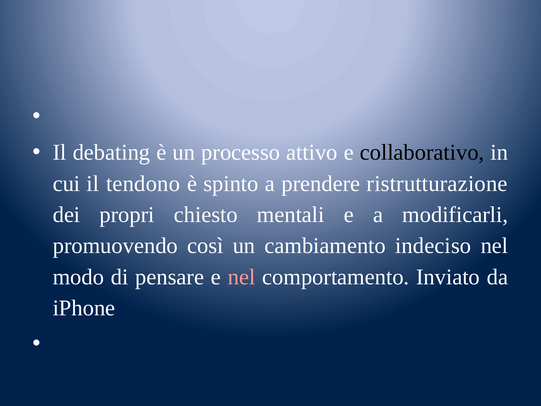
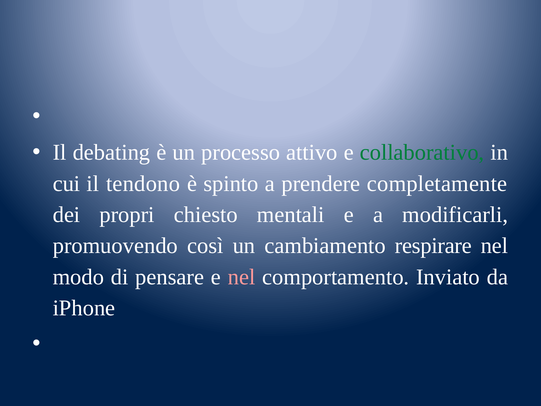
collaborativo colour: black -> green
ristrutturazione: ristrutturazione -> completamente
indeciso: indeciso -> respirare
